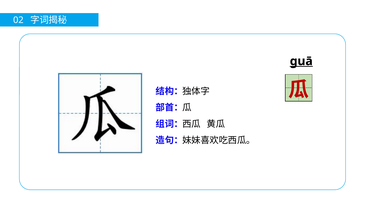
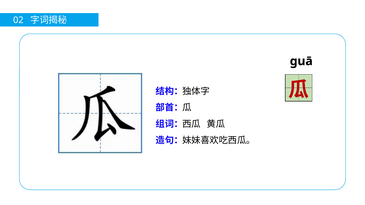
ɡuā underline: present -> none
